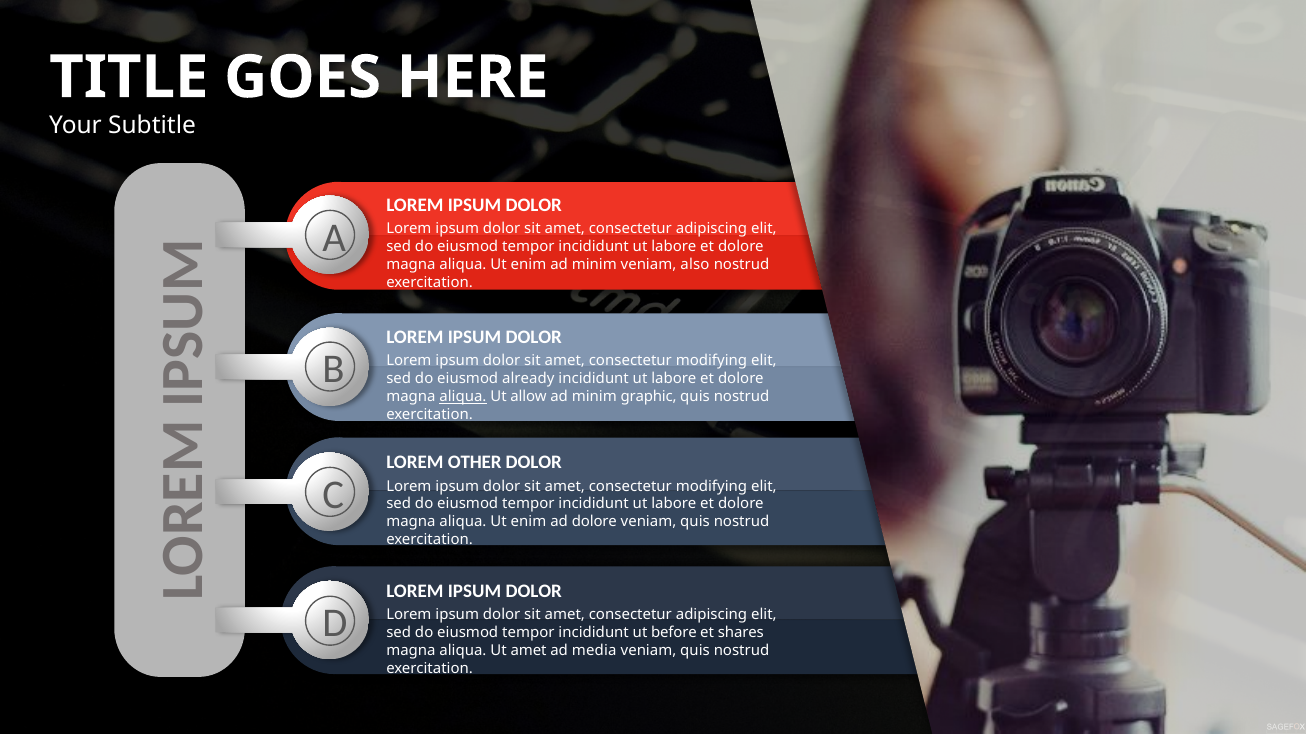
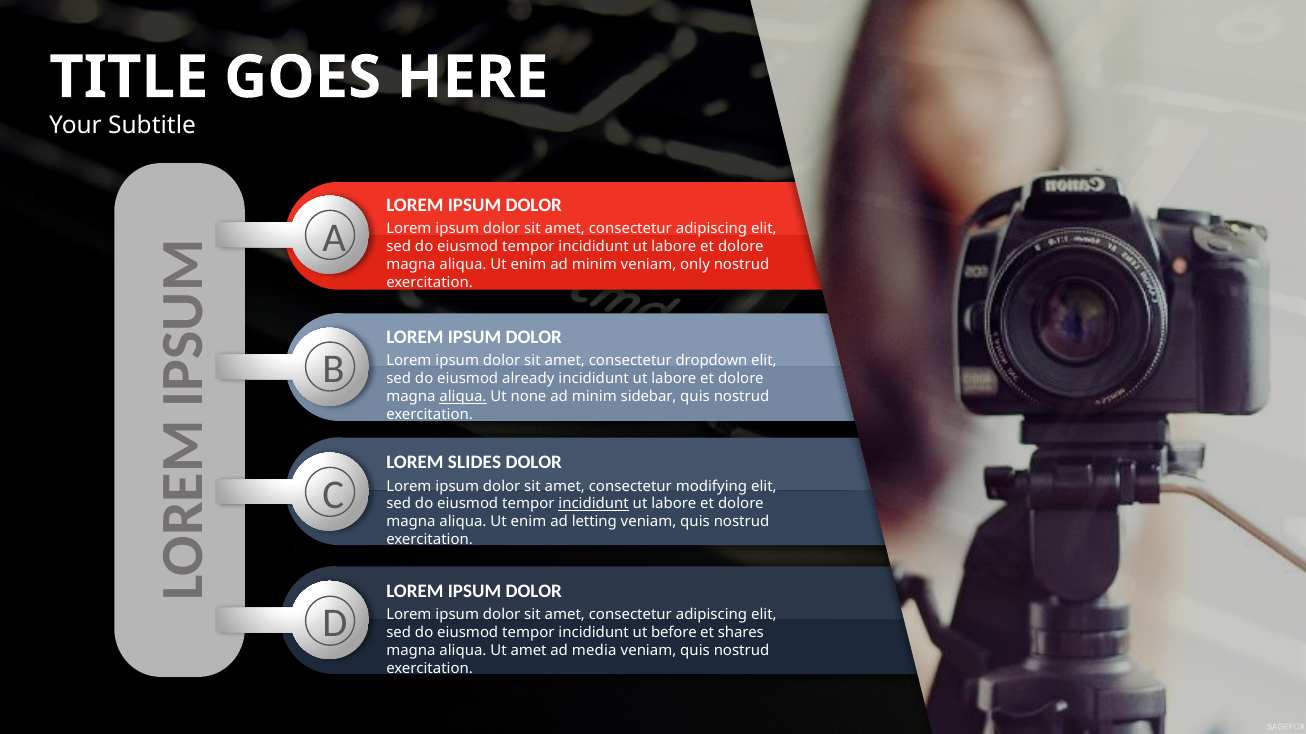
also: also -> only
modifying at (711, 361): modifying -> dropdown
allow: allow -> none
graphic: graphic -> sidebar
OTHER: OTHER -> SLIDES
incididunt at (594, 504) underline: none -> present
ad dolore: dolore -> letting
